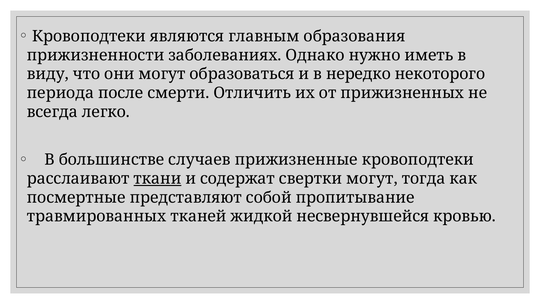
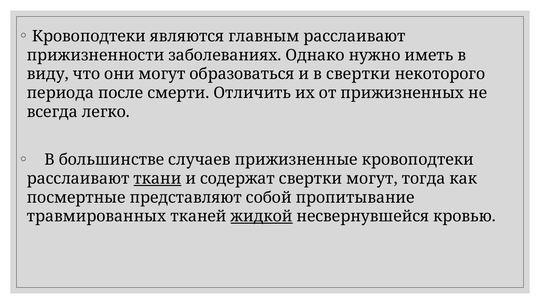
главным образования: образования -> расслаивают
в нередко: нередко -> свертки
жидкой underline: none -> present
